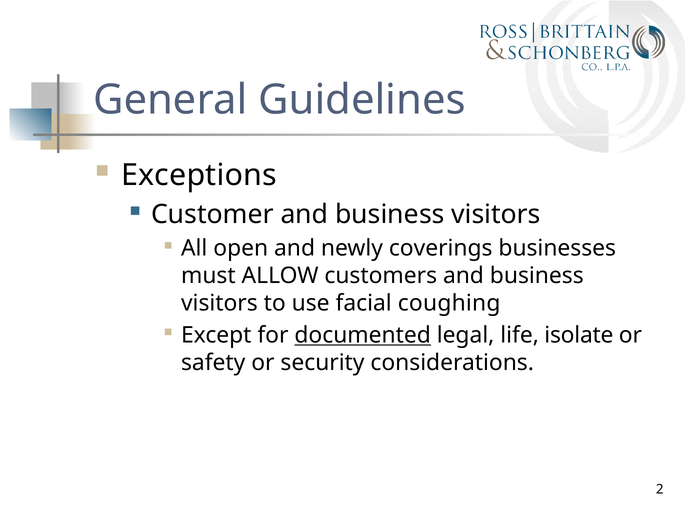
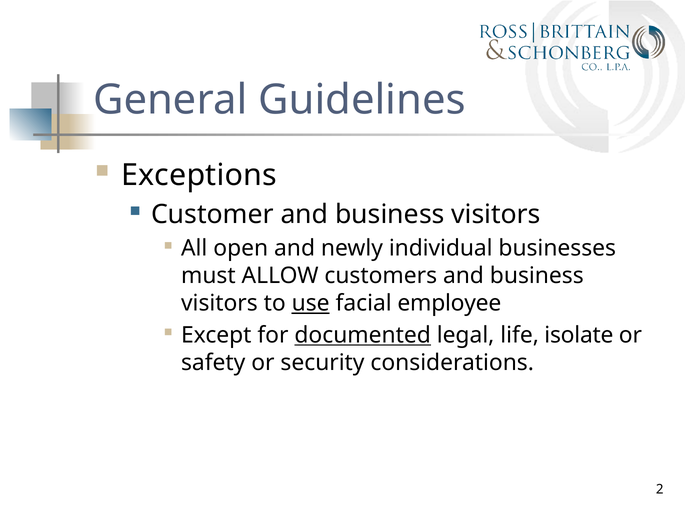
coverings: coverings -> individual
use underline: none -> present
coughing: coughing -> employee
